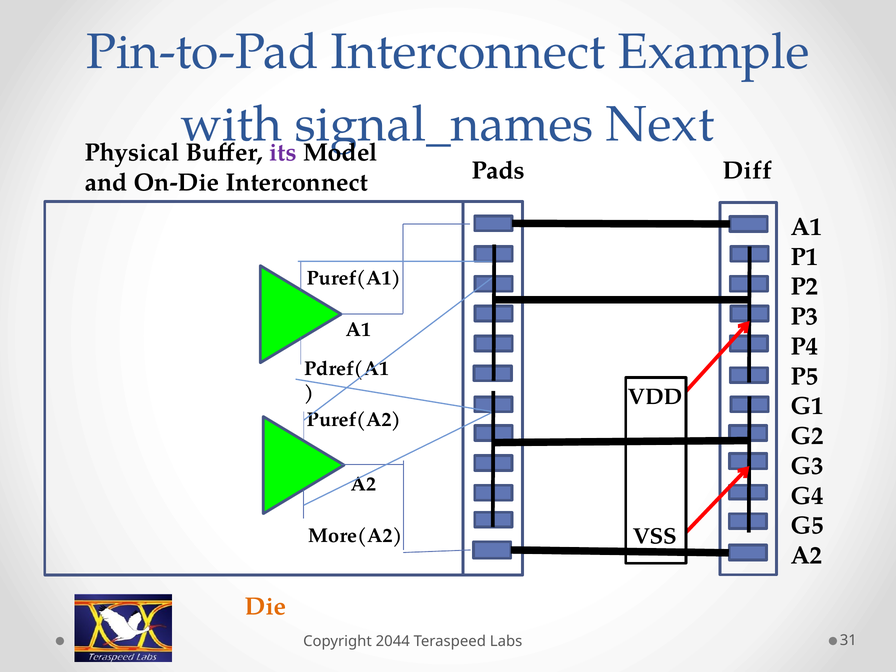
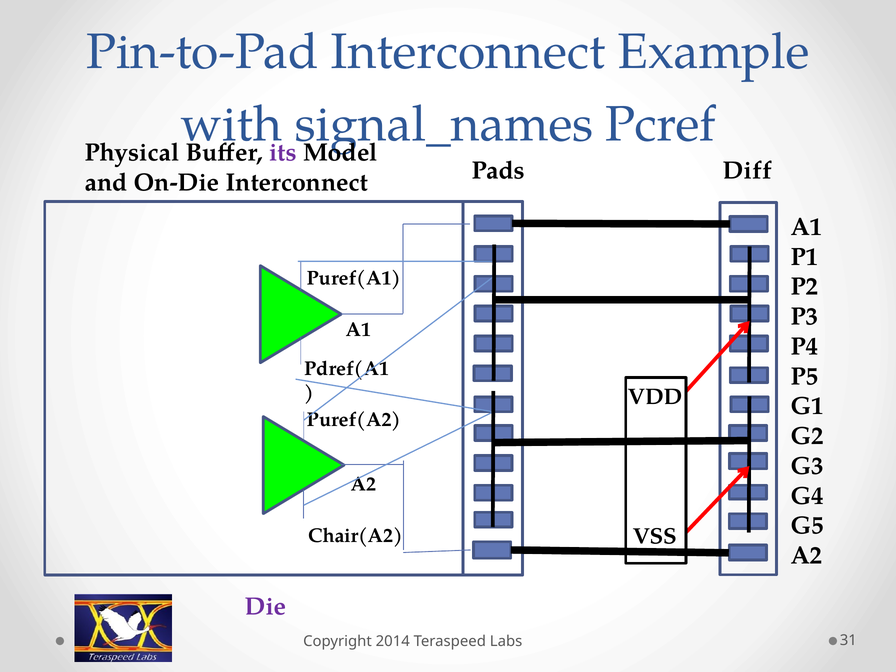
Next: Next -> Pcref
More(A2: More(A2 -> Chair(A2
Die colour: orange -> purple
2044: 2044 -> 2014
